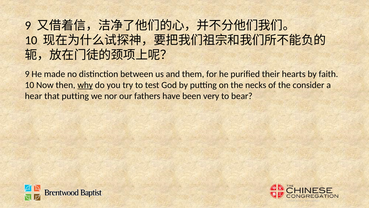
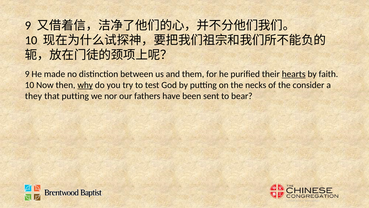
hearts underline: none -> present
hear: hear -> they
very: very -> sent
